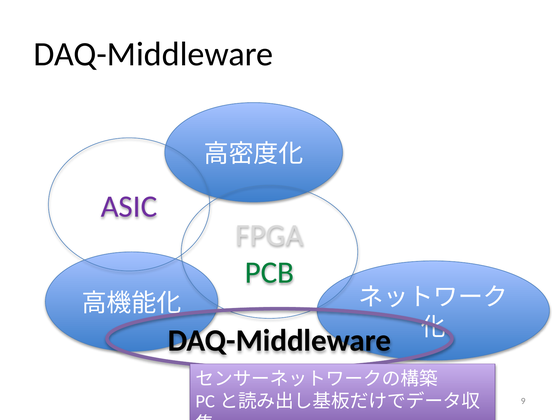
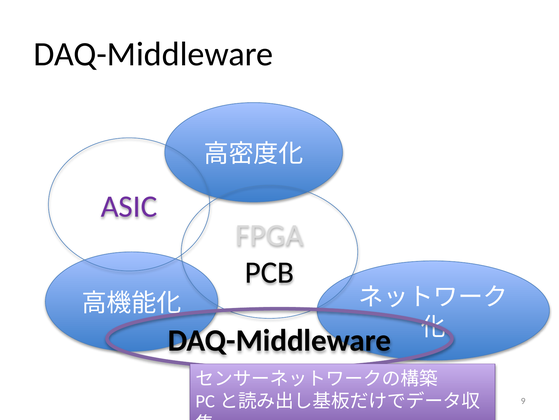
PCB colour: green -> black
